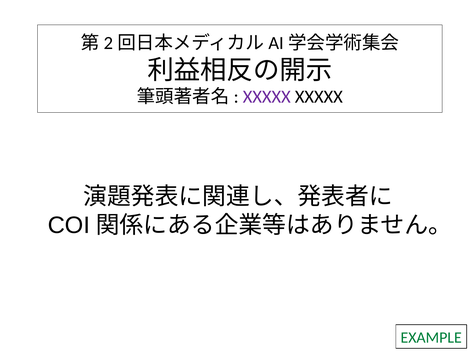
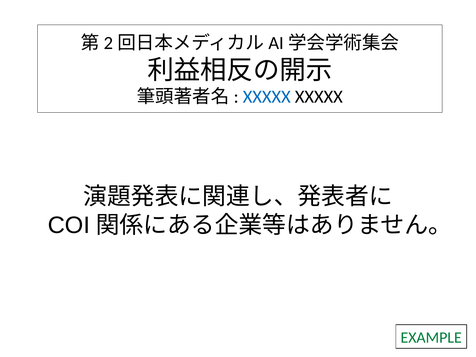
XXXXX at (267, 97) colour: purple -> blue
